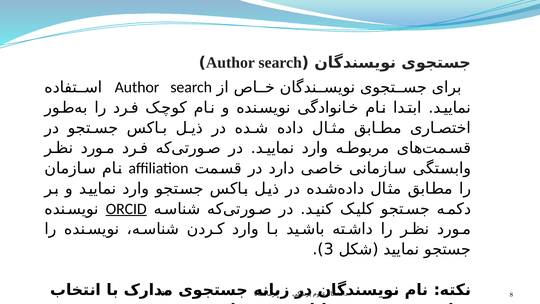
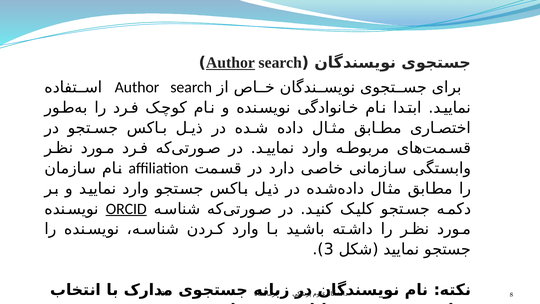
Author at (230, 63) underline: none -> present
